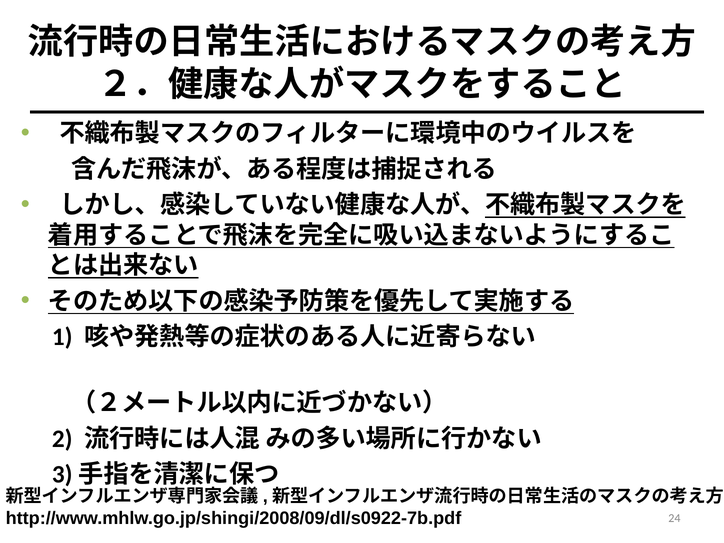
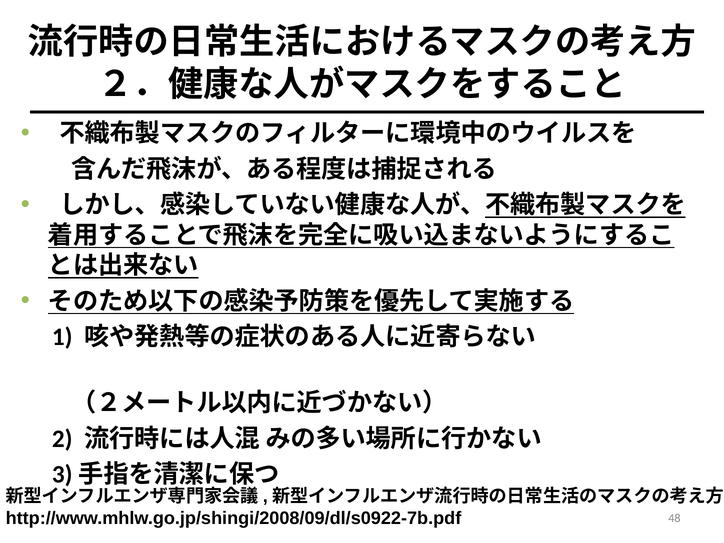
24: 24 -> 48
